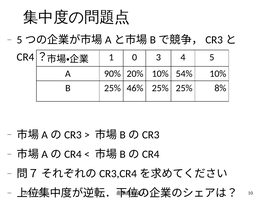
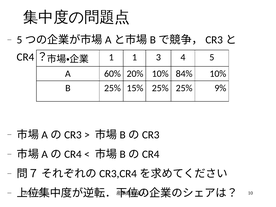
1 0: 0 -> 1
90%: 90% -> 60%
54%: 54% -> 84%
46%: 46% -> 15%
8%: 8% -> 9%
